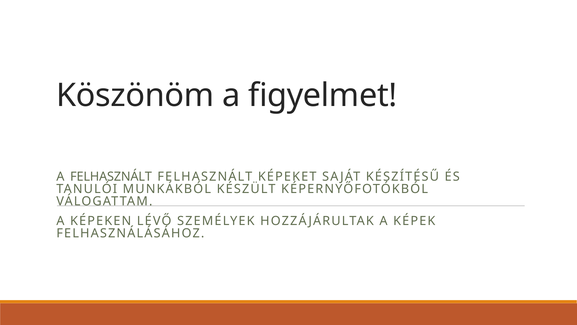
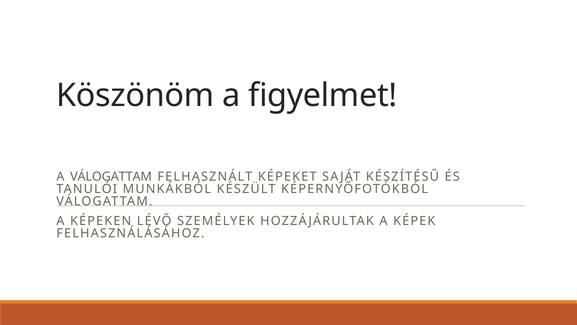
A FELHASZNÁLT: FELHASZNÁLT -> VÁLOGATTAM
